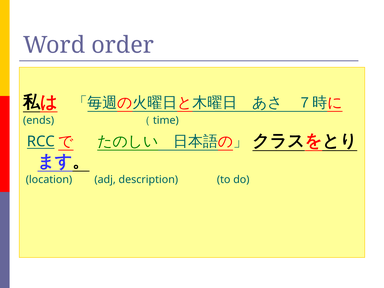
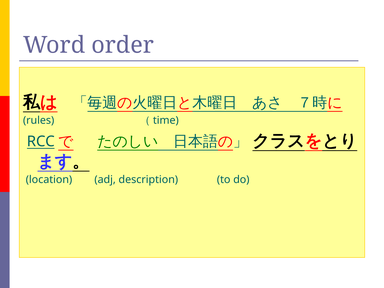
ends: ends -> rules
